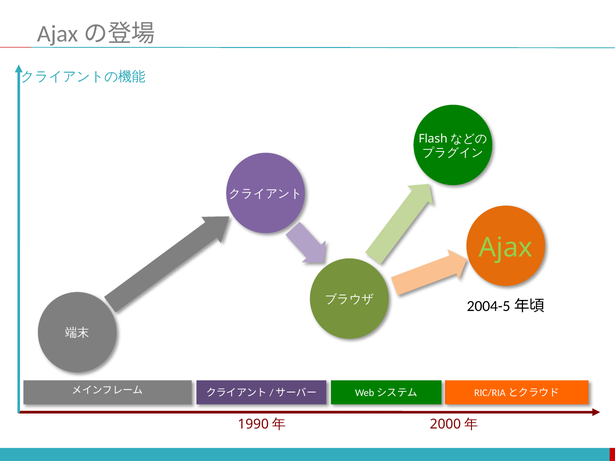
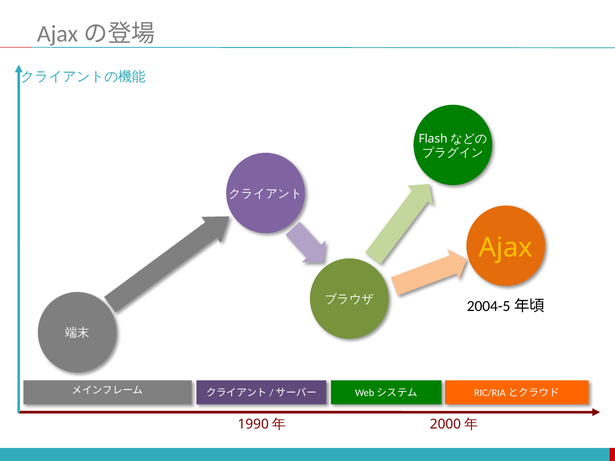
Ajax colour: light green -> yellow
